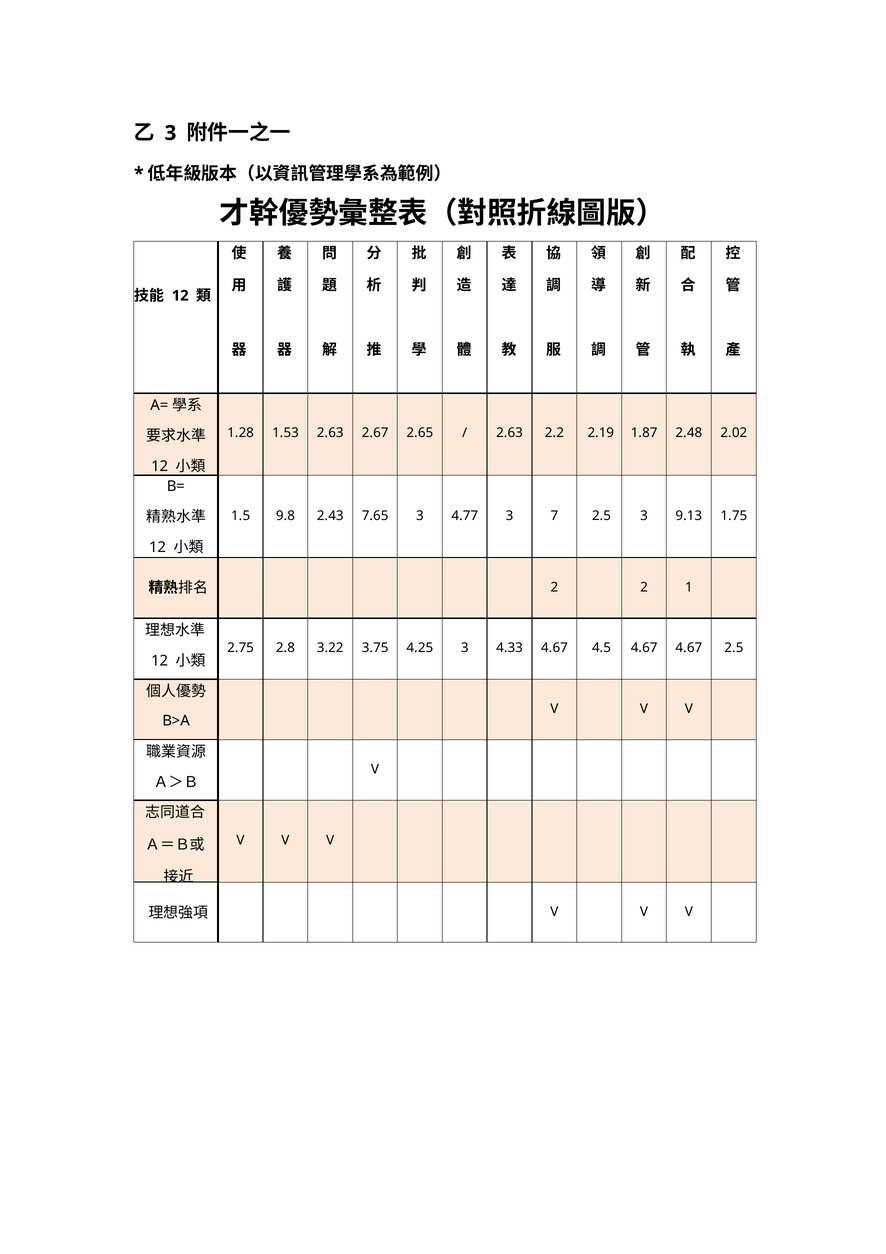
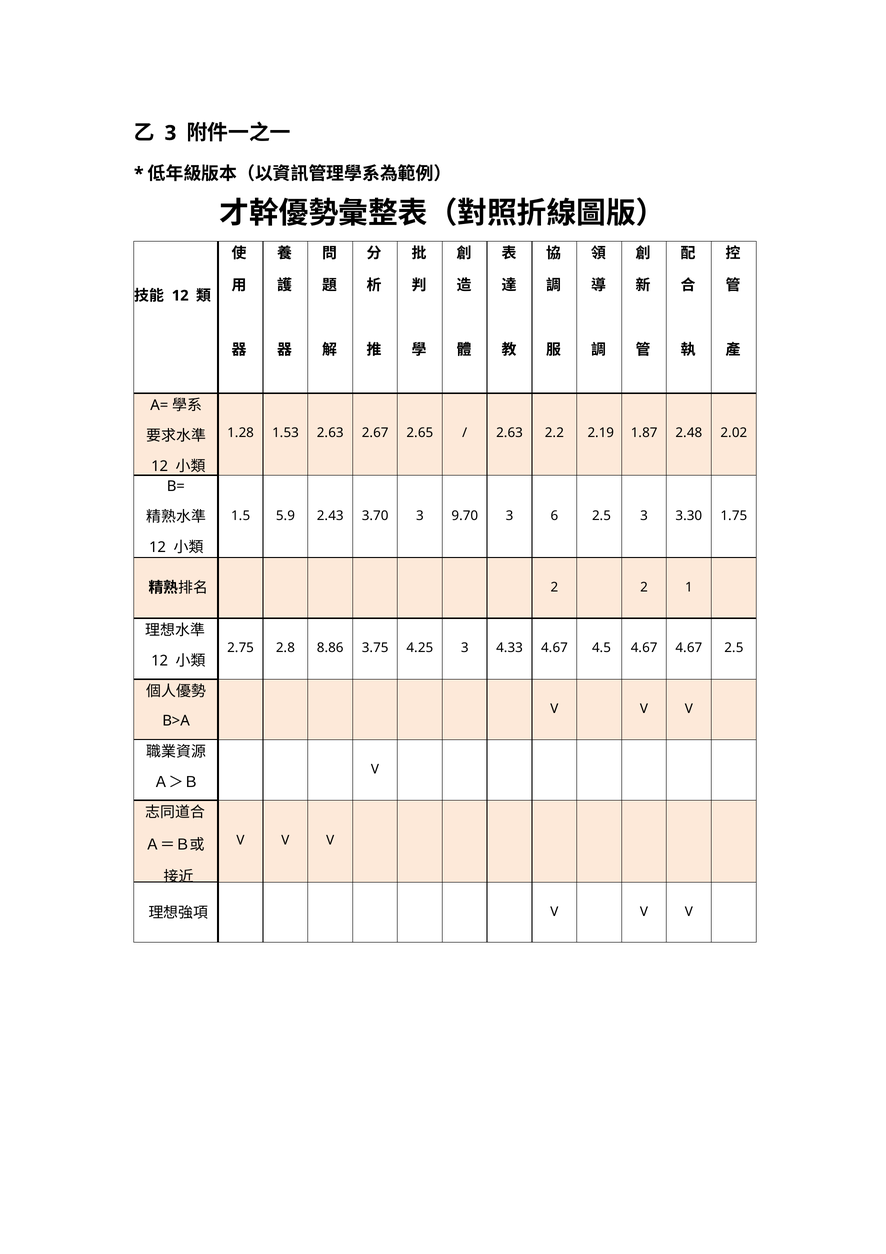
9.8: 9.8 -> 5.9
7.65: 7.65 -> 3.70
4.77: 4.77 -> 9.70
7: 7 -> 6
9.13: 9.13 -> 3.30
3.22: 3.22 -> 8.86
